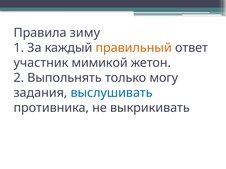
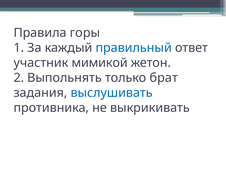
зиму: зиму -> горы
правильный colour: orange -> blue
могу: могу -> брат
